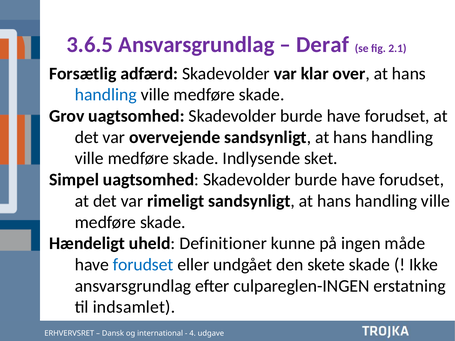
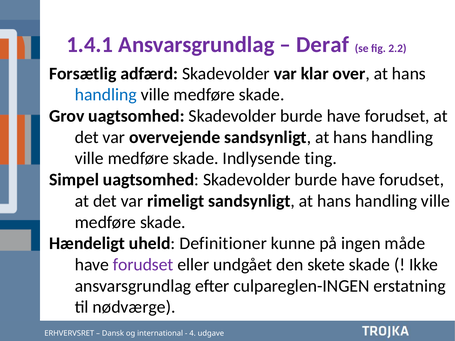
3.6.5: 3.6.5 -> 1.4.1
2.1: 2.1 -> 2.2
sket: sket -> ting
forudset at (143, 265) colour: blue -> purple
indsamlet: indsamlet -> nødværge
